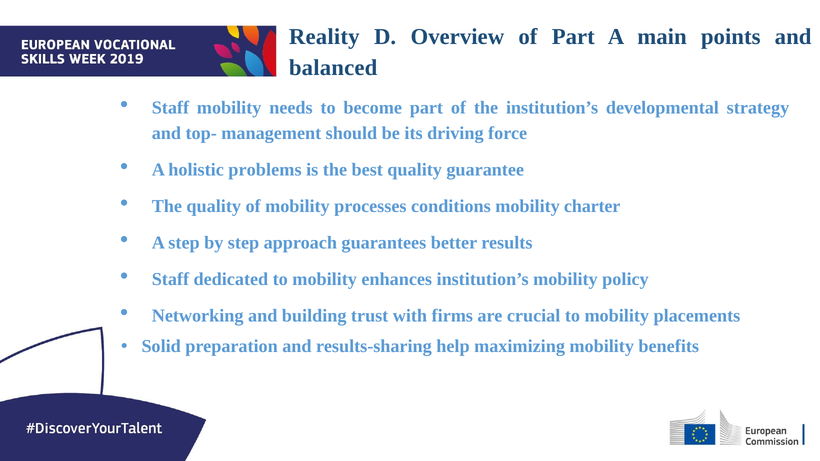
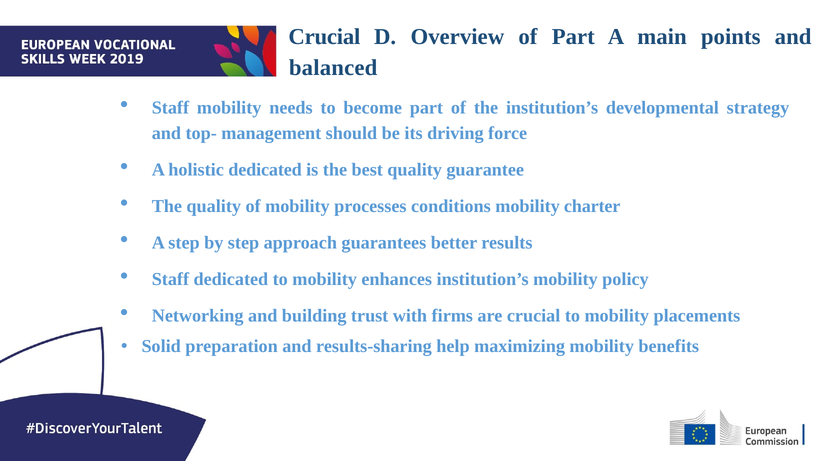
Reality at (324, 37): Reality -> Crucial
holistic problems: problems -> dedicated
